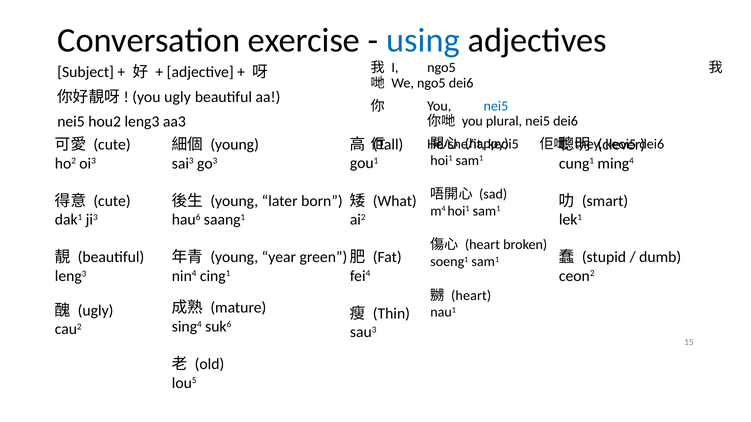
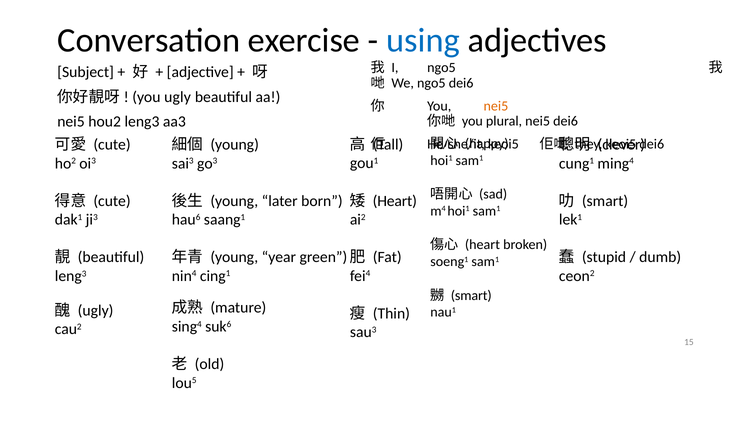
nei5 at (496, 106) colour: blue -> orange
What at (395, 201): What -> Heart
heart at (471, 296): heart -> smart
